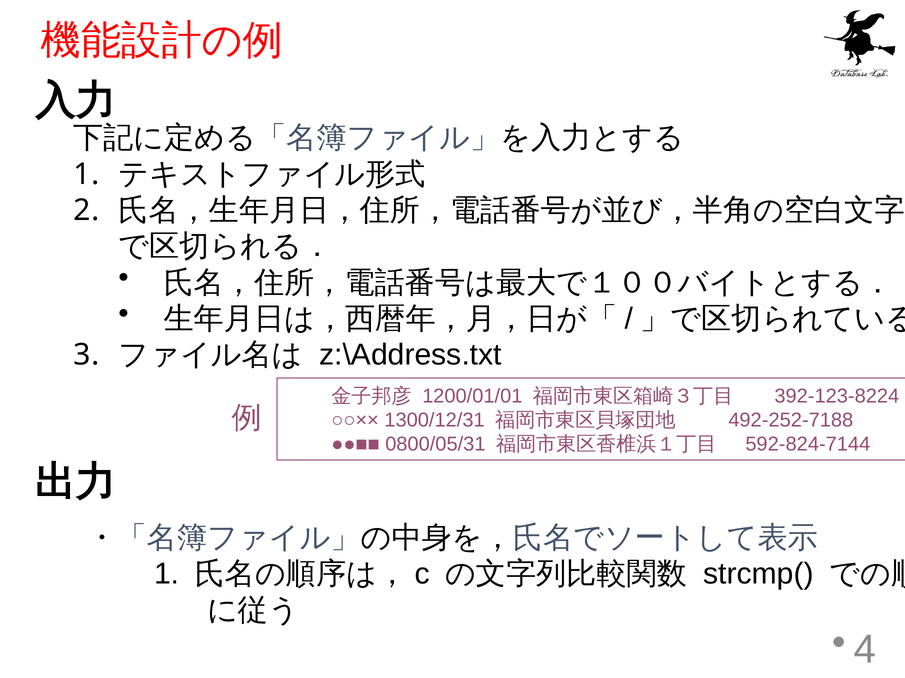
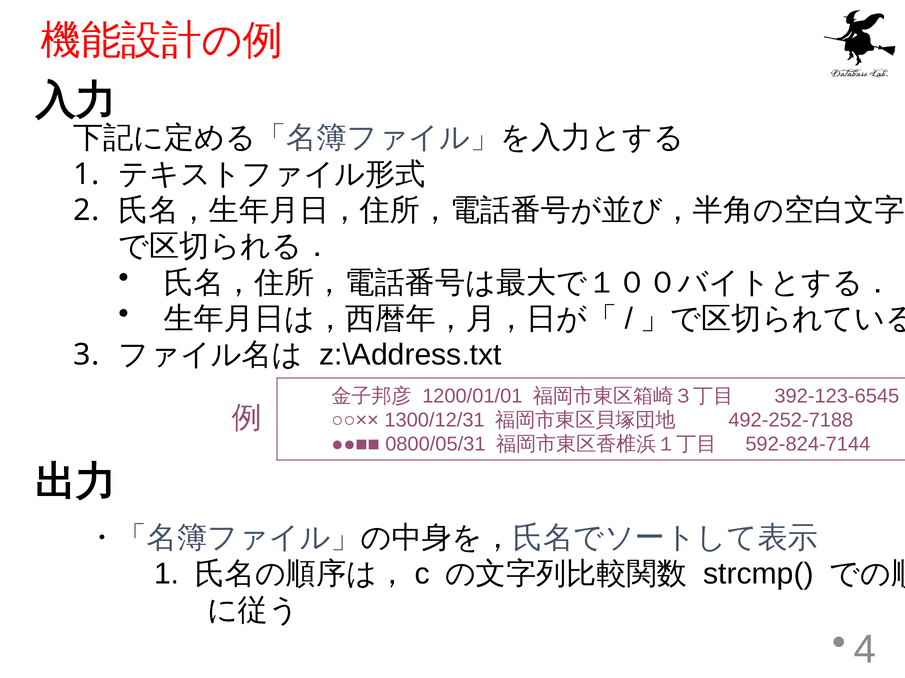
392-123-8224: 392-123-8224 -> 392-123-6545
